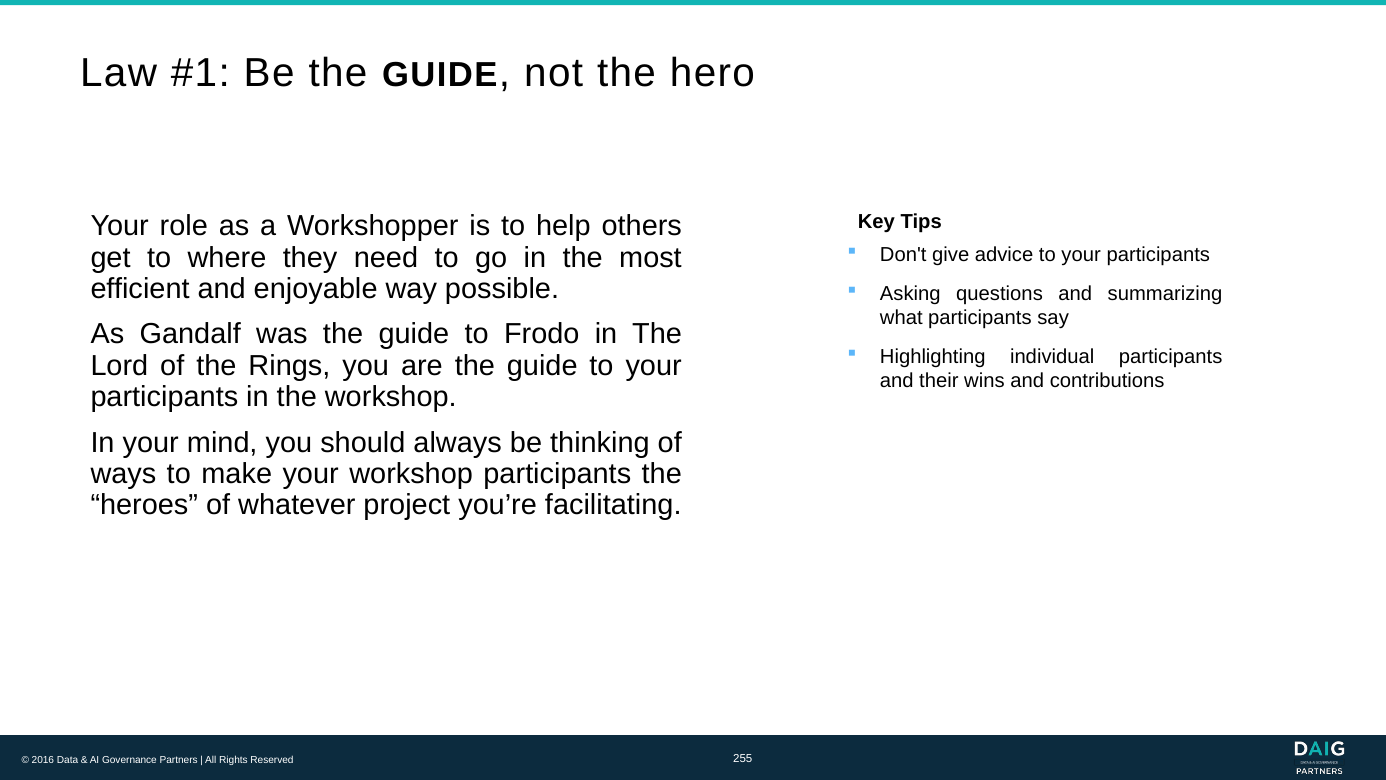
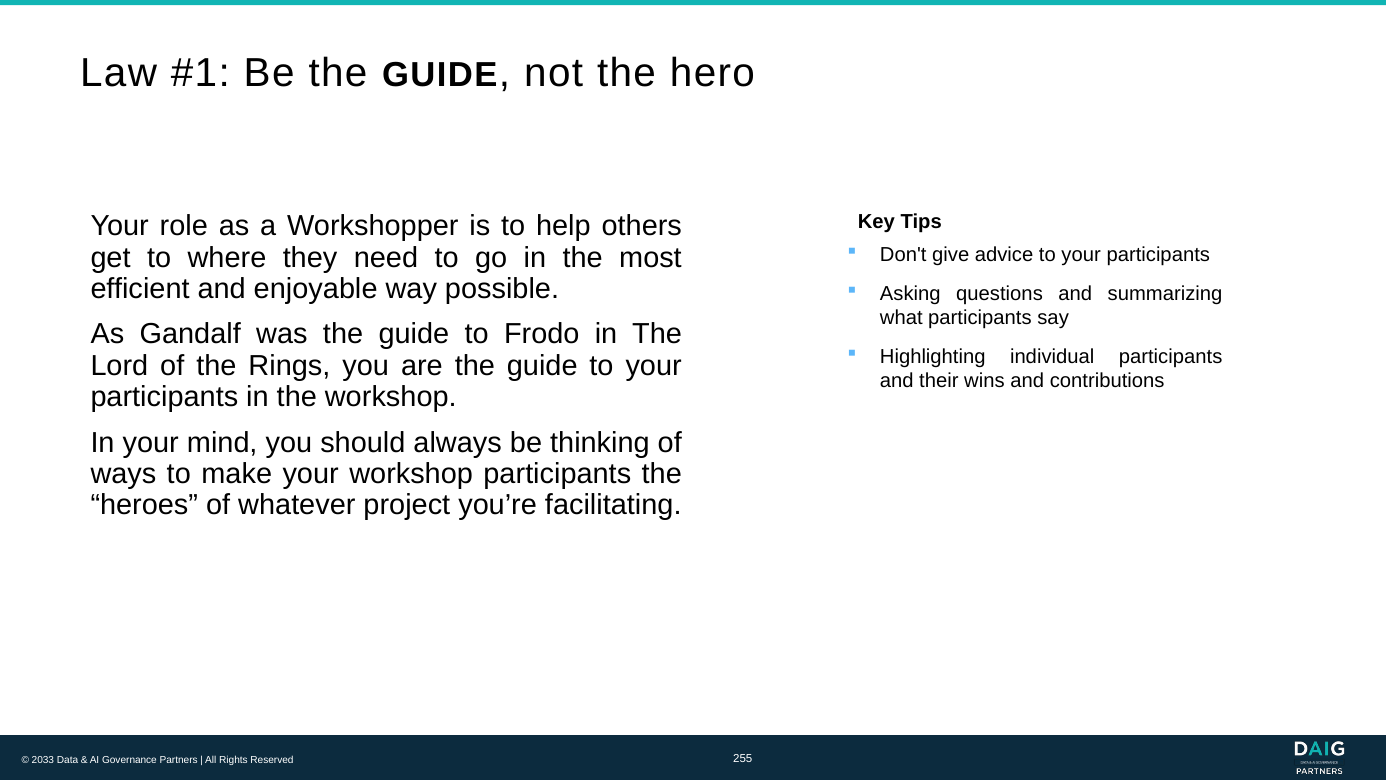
2016: 2016 -> 2033
